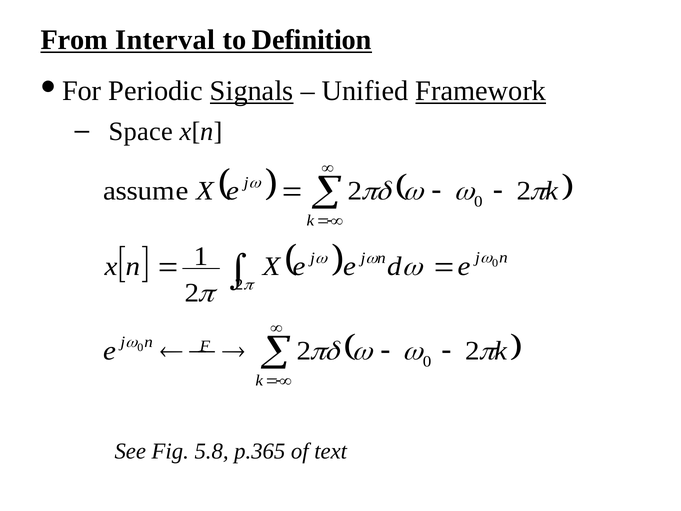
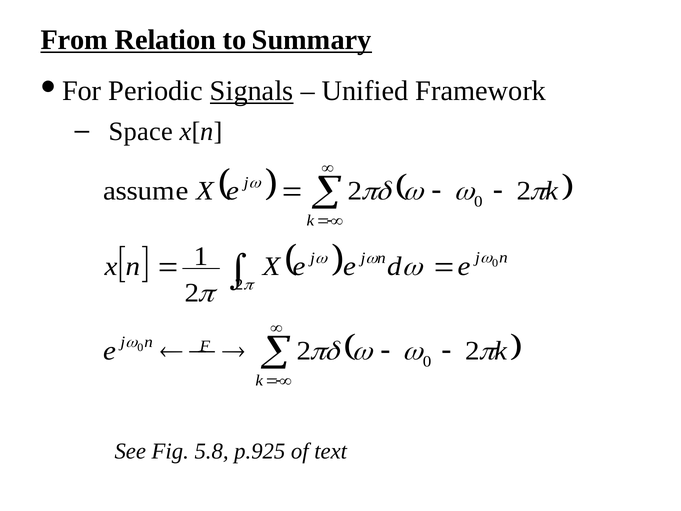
Interval: Interval -> Relation
Definition: Definition -> Summary
Framework underline: present -> none
p.365: p.365 -> p.925
